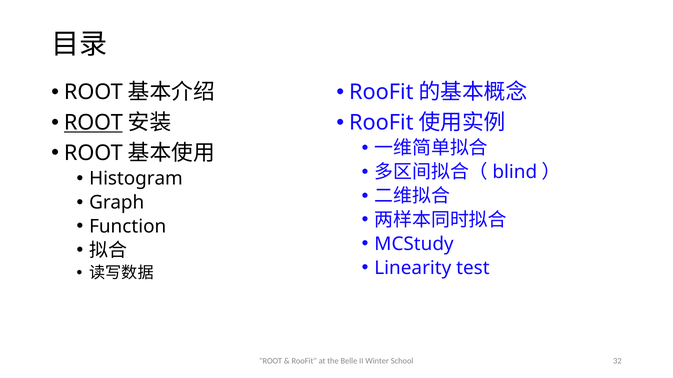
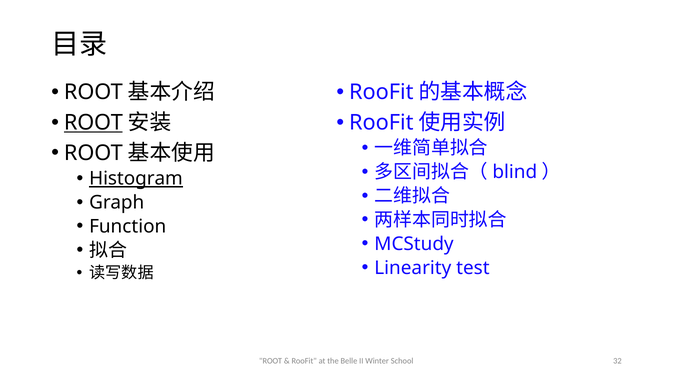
Histogram underline: none -> present
